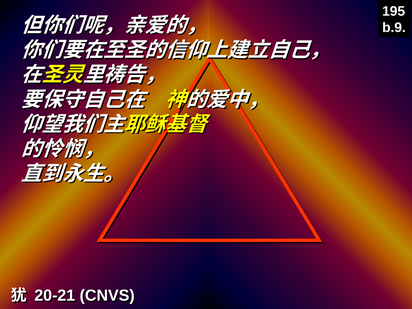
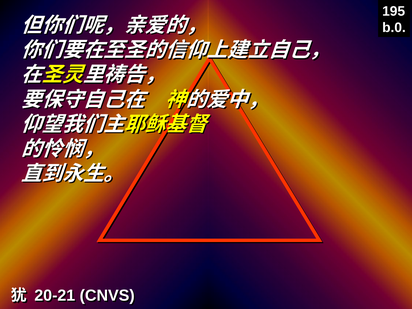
b.9: b.9 -> b.0
